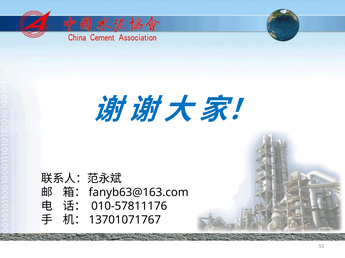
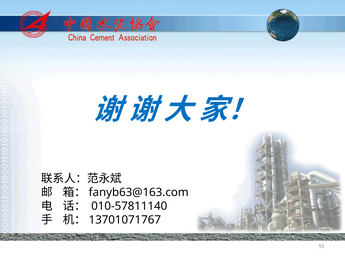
010-57811176: 010-57811176 -> 010-57811140
